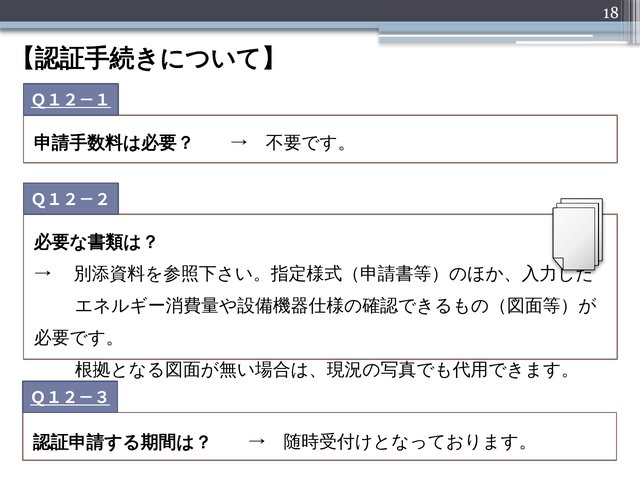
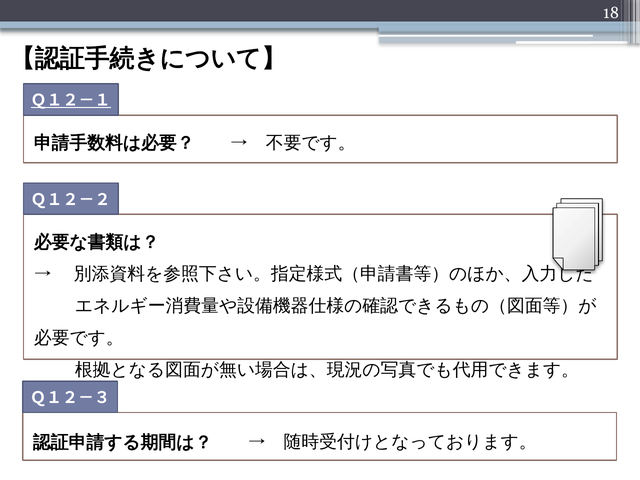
Ｑ１２－３ underline: present -> none
